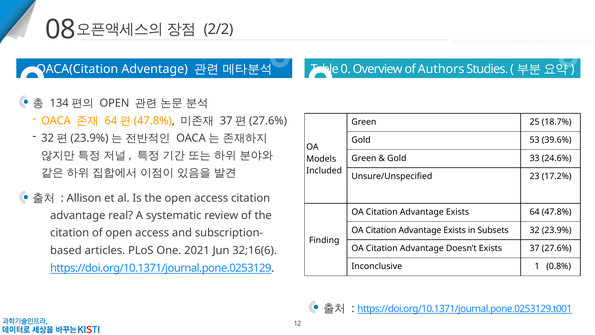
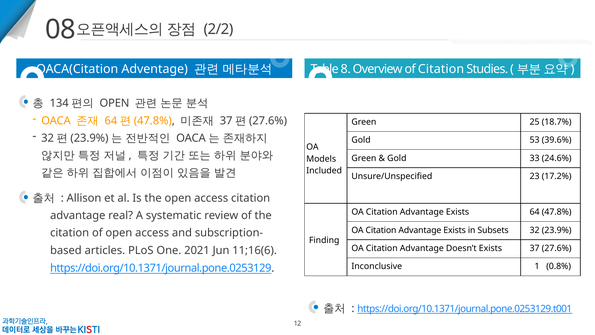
0: 0 -> 8
of Authors: Authors -> Citation
32;16(6: 32;16(6 -> 11;16(6
